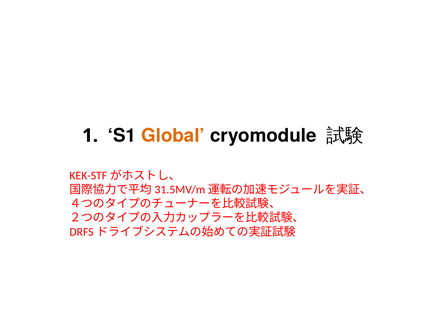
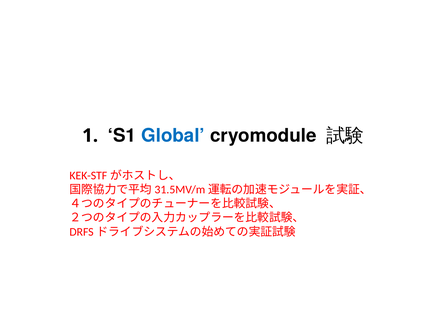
Global colour: orange -> blue
